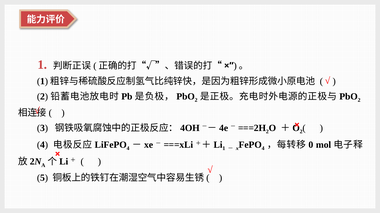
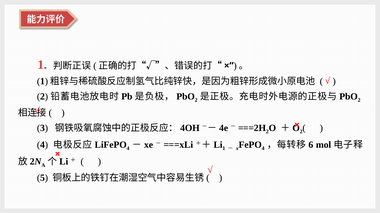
0: 0 -> 6
